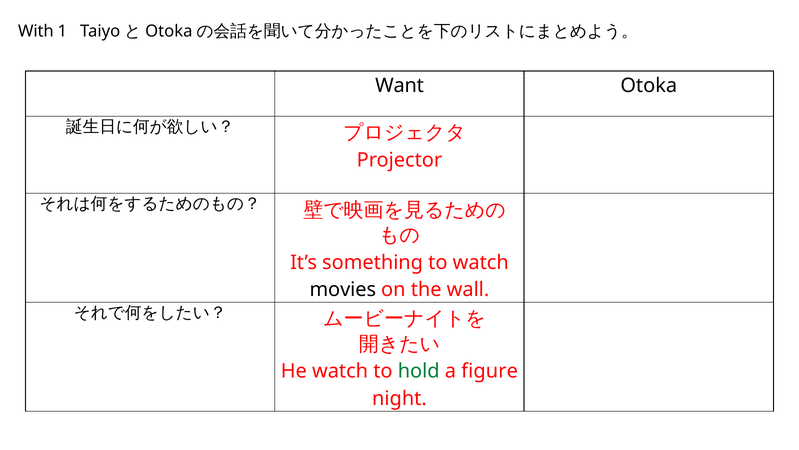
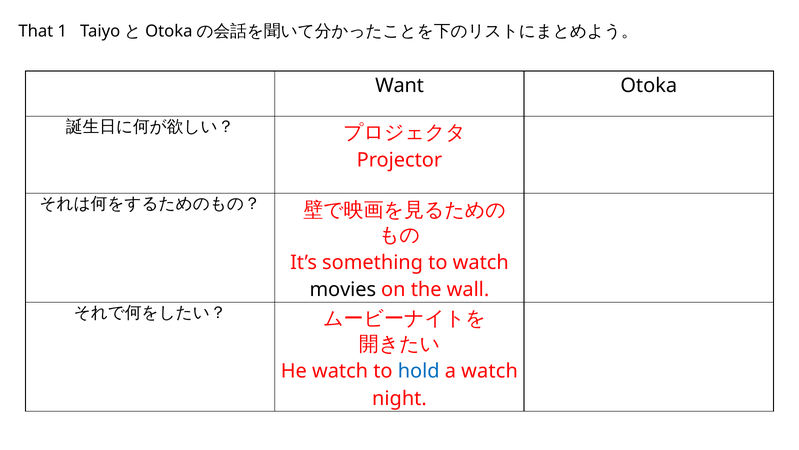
With: With -> That
hold colour: green -> blue
a figure: figure -> watch
